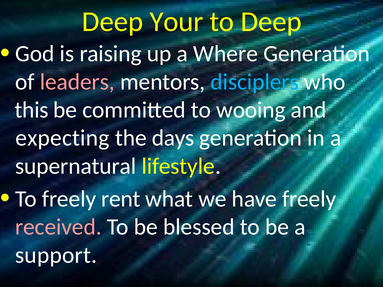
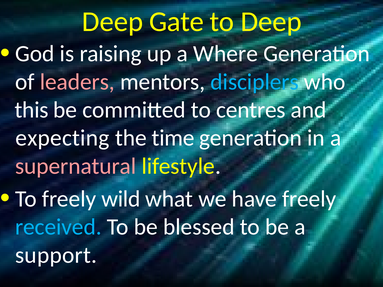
Your: Your -> Gate
wooing: wooing -> centres
days: days -> time
supernatural colour: white -> pink
rent: rent -> wild
received colour: pink -> light blue
